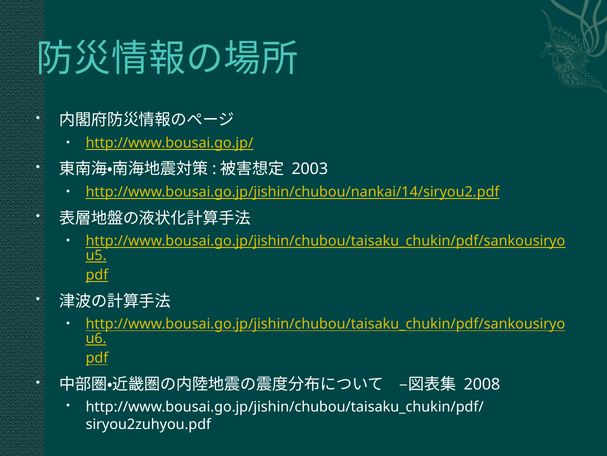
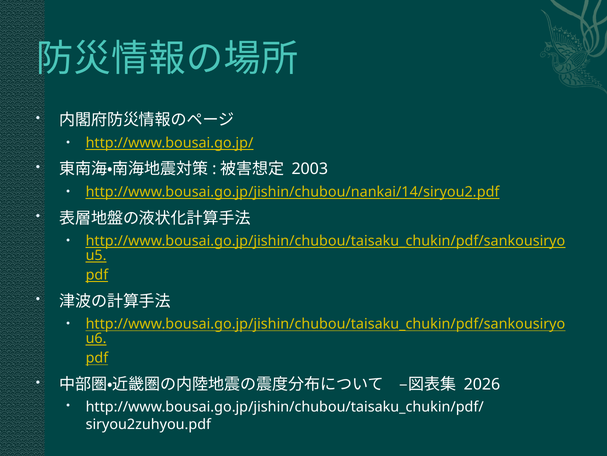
2008: 2008 -> 2026
